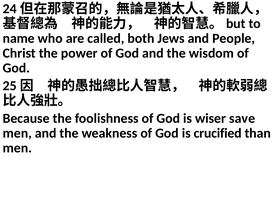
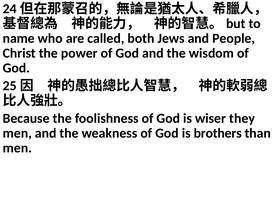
save: save -> they
crucified: crucified -> brothers
